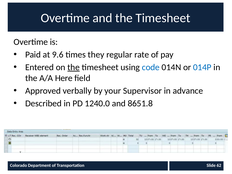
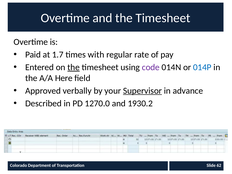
9.6: 9.6 -> 1.7
they: they -> with
code colour: blue -> purple
Supervisor underline: none -> present
1240.0: 1240.0 -> 1270.0
8651.8: 8651.8 -> 1930.2
